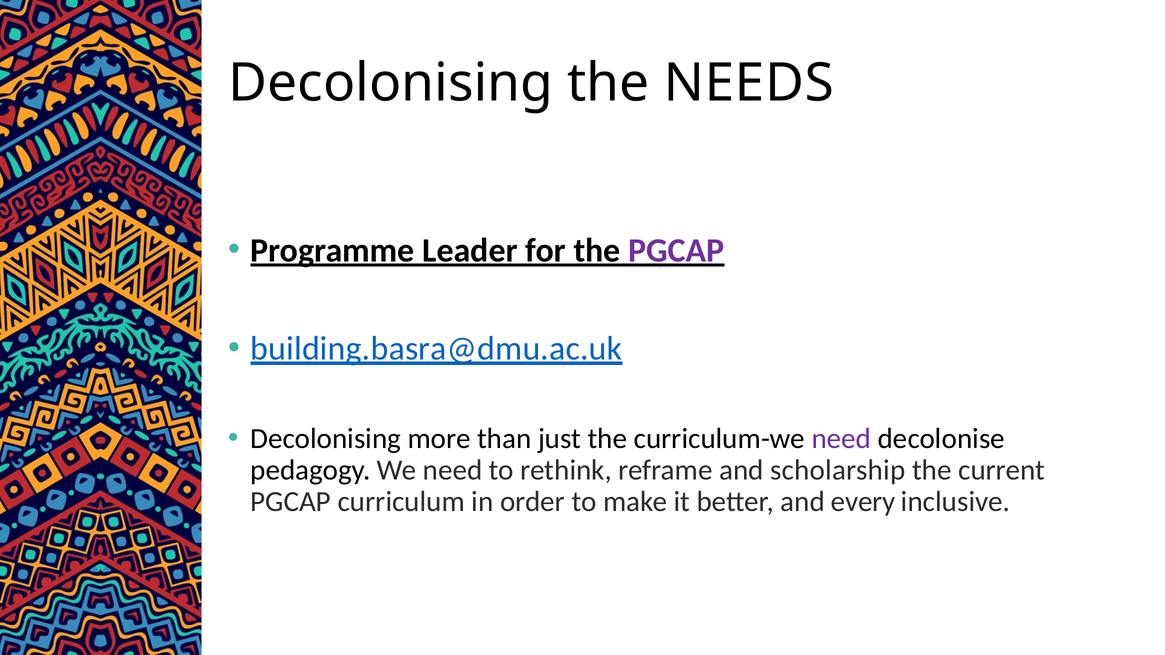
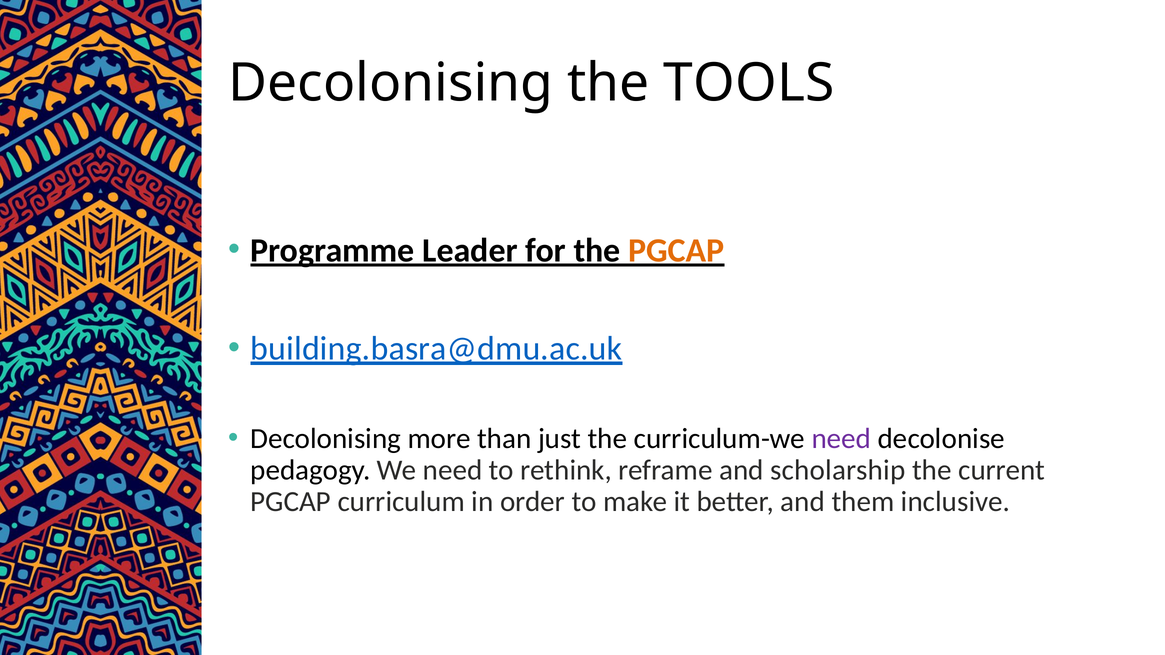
NEEDS: NEEDS -> TOOLS
PGCAP at (676, 250) colour: purple -> orange
every: every -> them
